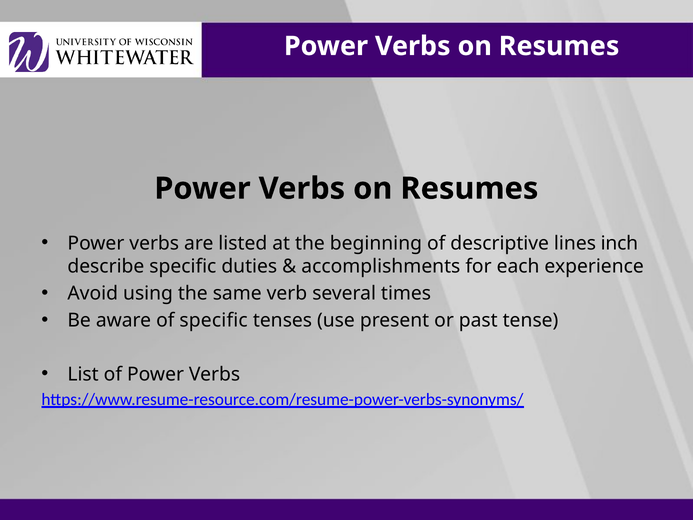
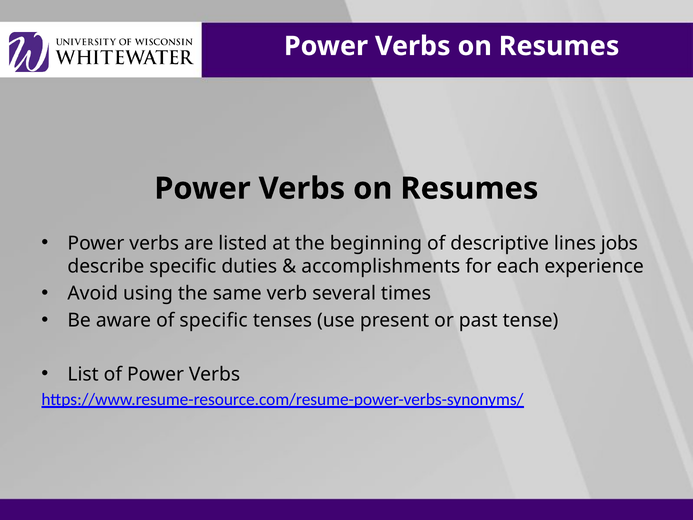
inch: inch -> jobs
